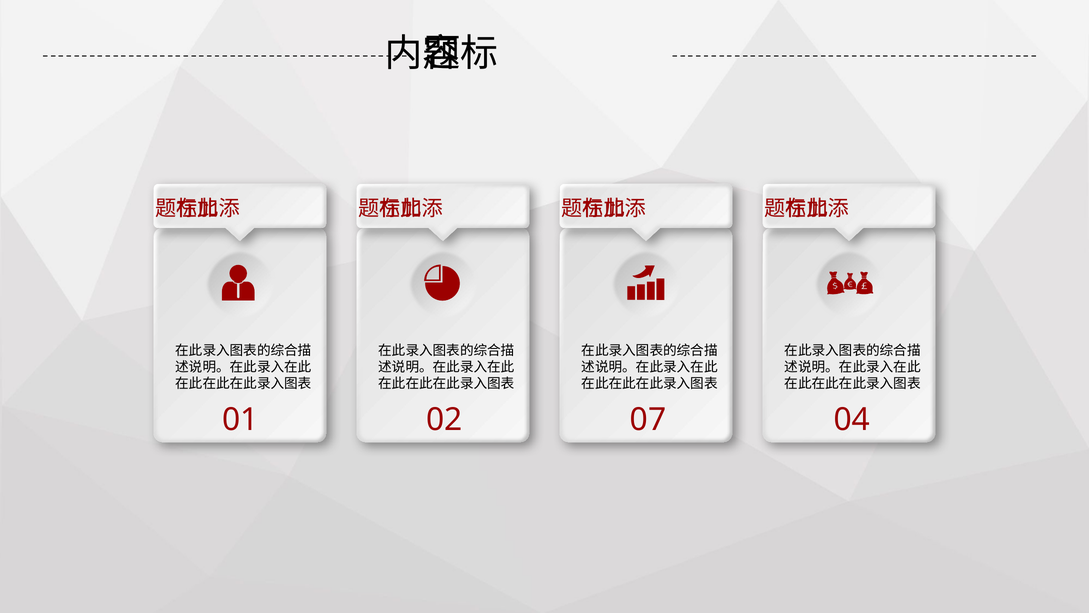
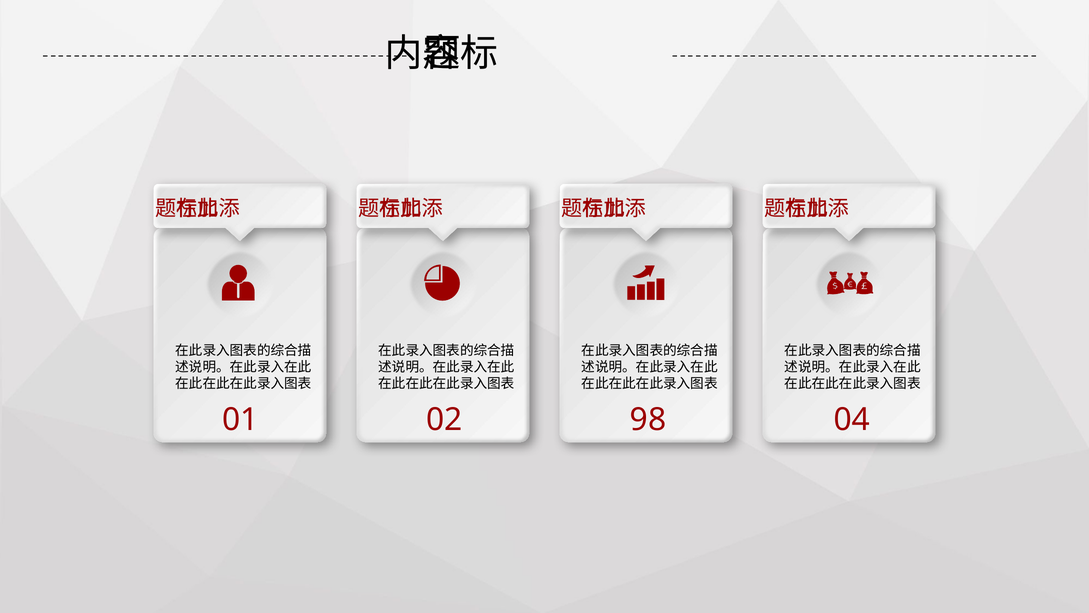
07: 07 -> 98
